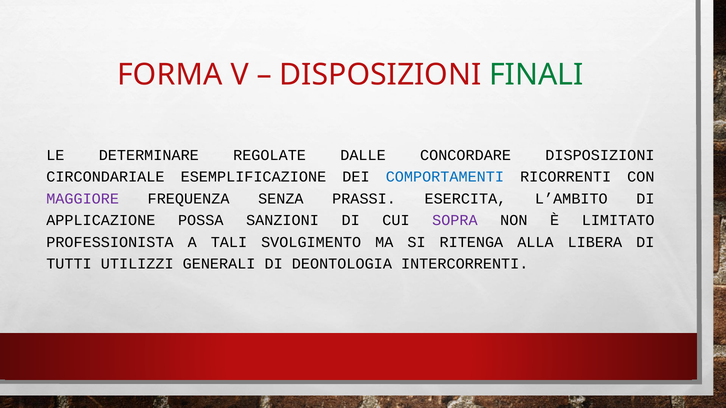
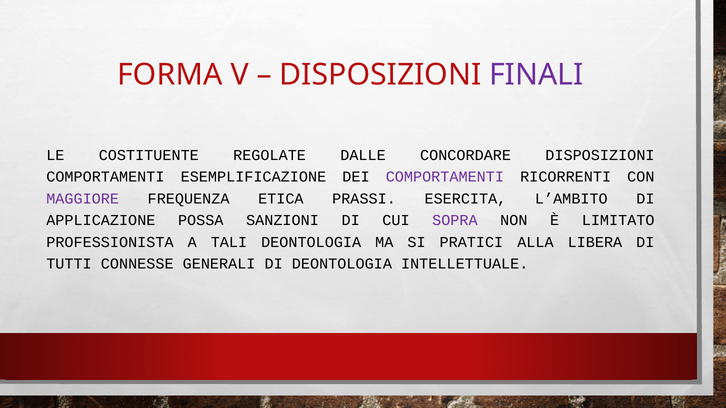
FINALI colour: green -> purple
DETERMINARE: DETERMINARE -> COSTITUENTE
CIRCONDARIALE at (105, 177): CIRCONDARIALE -> COMPORTAMENTI
COMPORTAMENTI at (445, 177) colour: blue -> purple
SENZA: SENZA -> ETICA
TALI SVOLGIMENTO: SVOLGIMENTO -> DEONTOLOGIA
RITENGA: RITENGA -> PRATICI
UTILIZZI: UTILIZZI -> CONNESSE
INTERCORRENTI: INTERCORRENTI -> INTELLETTUALE
